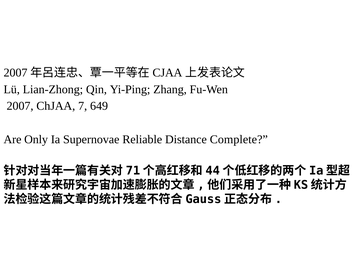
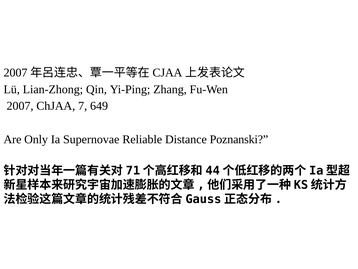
Complete: Complete -> Poznanski
